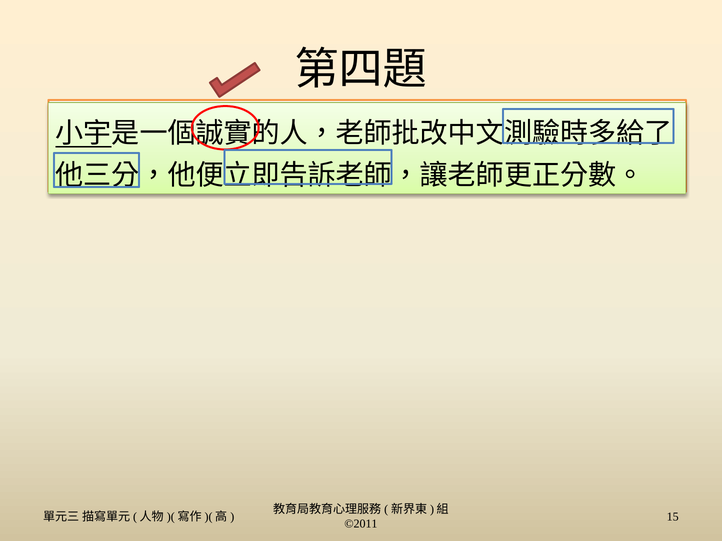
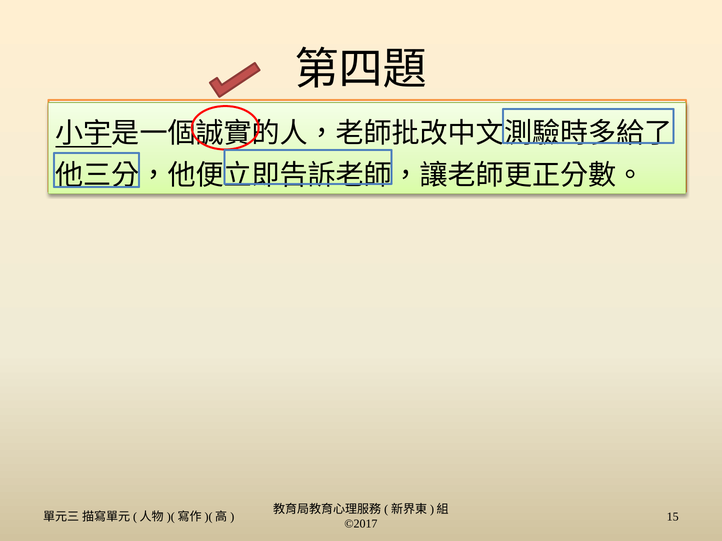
©2011: ©2011 -> ©2017
